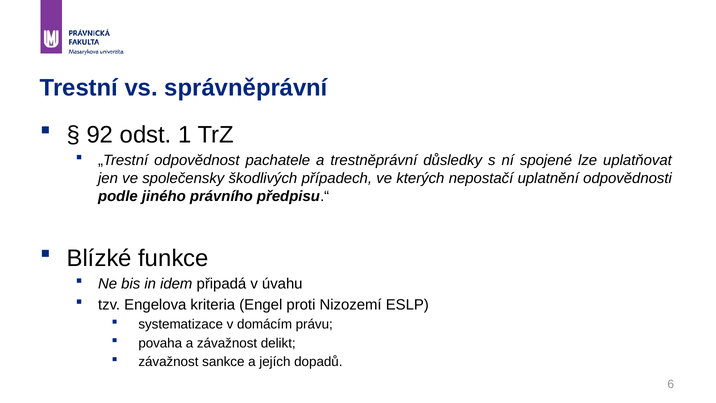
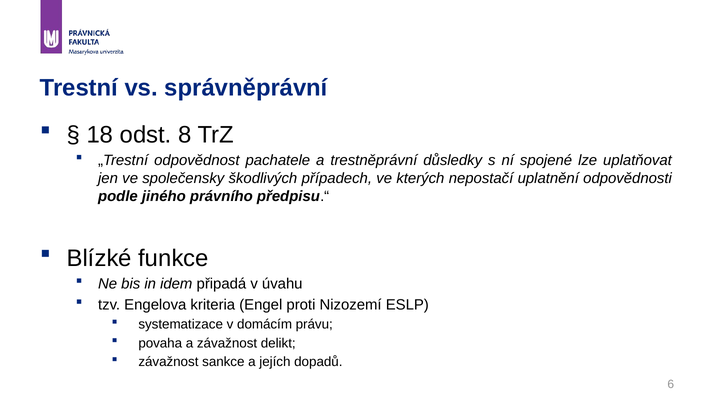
92: 92 -> 18
1: 1 -> 8
